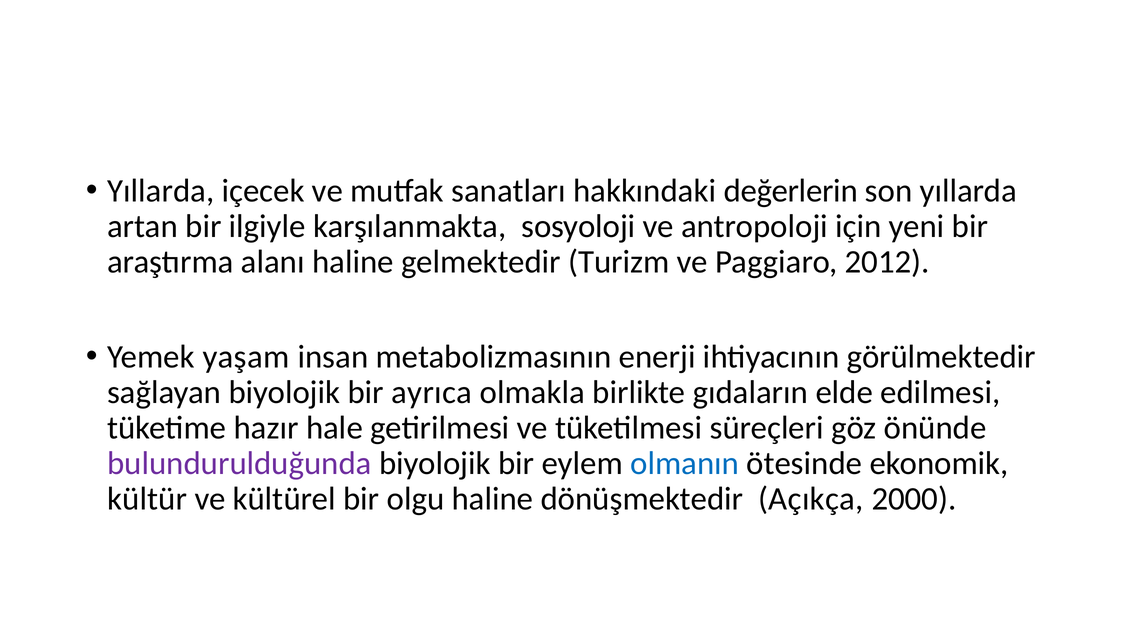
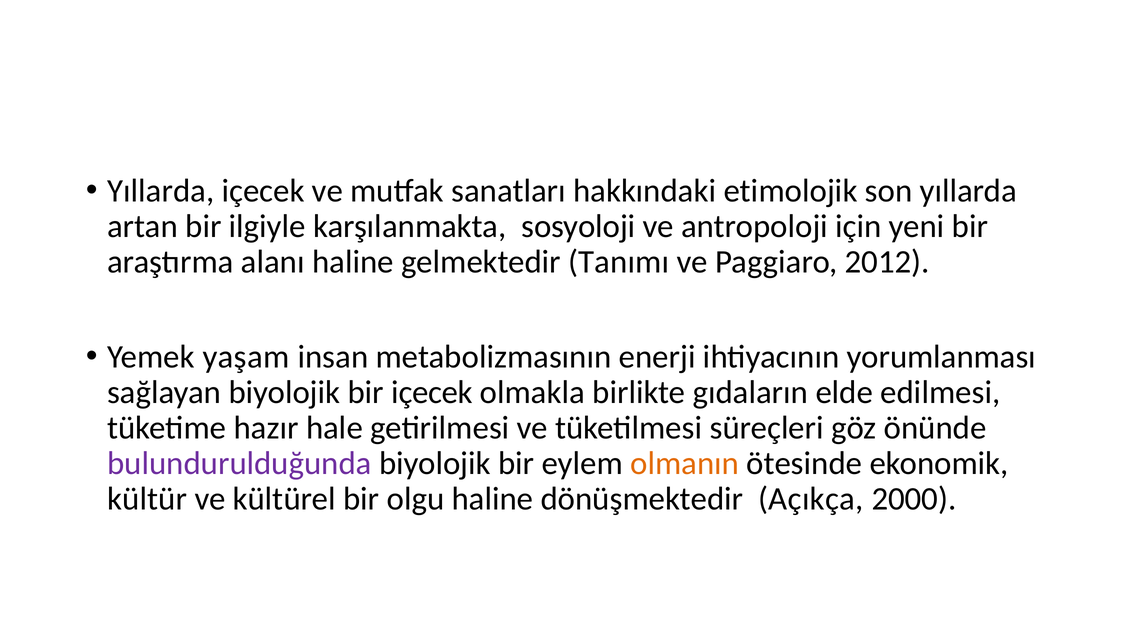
değerlerin: değerlerin -> etimolojik
Turizm: Turizm -> Tanımı
görülmektedir: görülmektedir -> yorumlanması
bir ayrıca: ayrıca -> içecek
olmanın colour: blue -> orange
